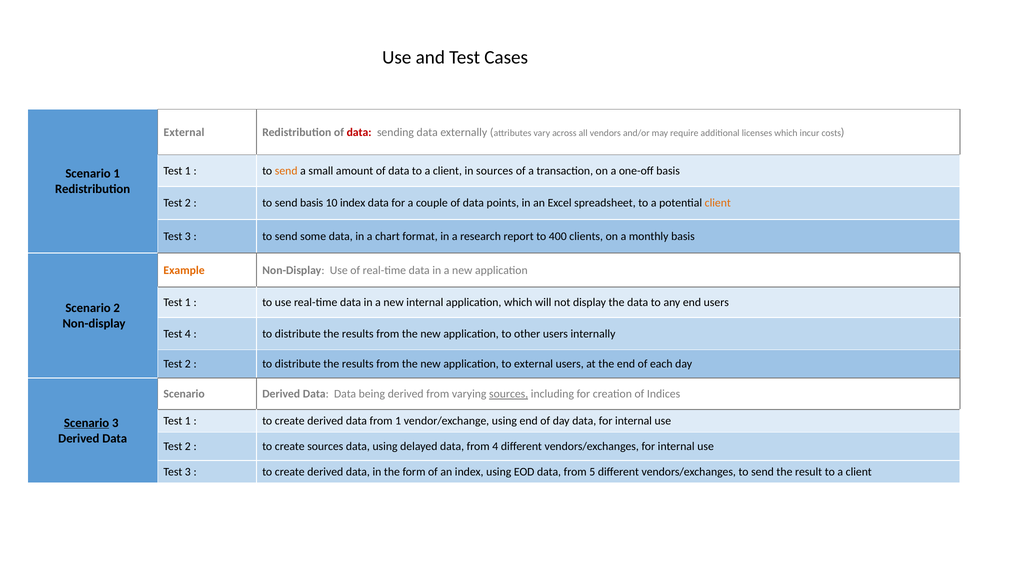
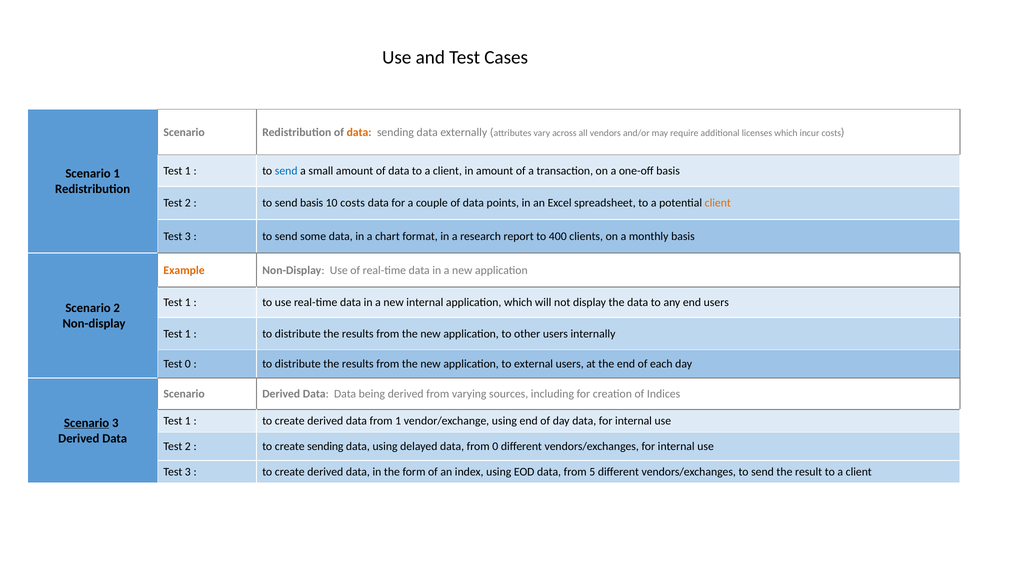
External at (184, 132): External -> Scenario
data at (359, 132) colour: red -> orange
send at (286, 171) colour: orange -> blue
in sources: sources -> amount
10 index: index -> costs
4 at (188, 334): 4 -> 1
2 at (188, 364): 2 -> 0
sources at (509, 394) underline: present -> none
create sources: sources -> sending
from 4: 4 -> 0
